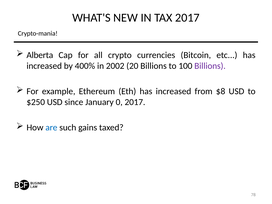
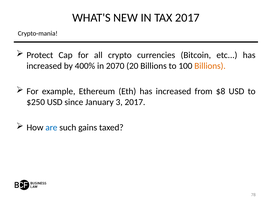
Alberta: Alberta -> Protect
2002: 2002 -> 2070
Billions at (210, 66) colour: purple -> orange
0: 0 -> 3
